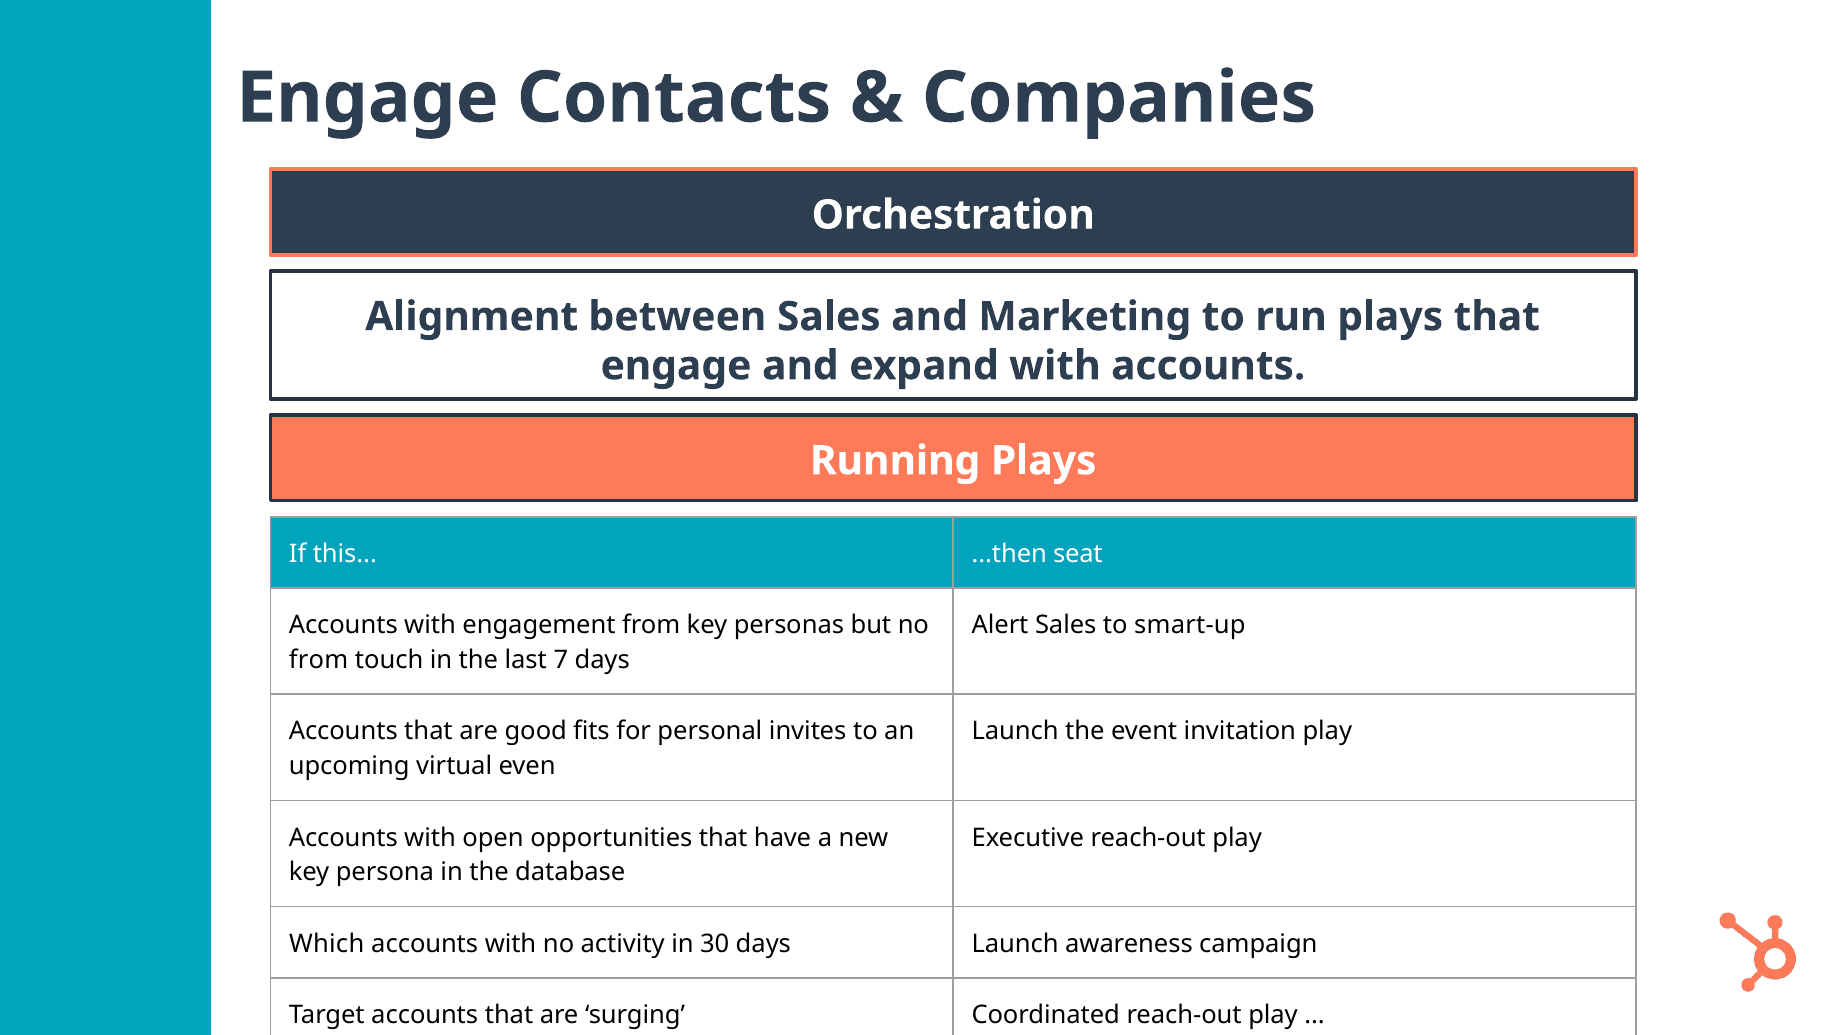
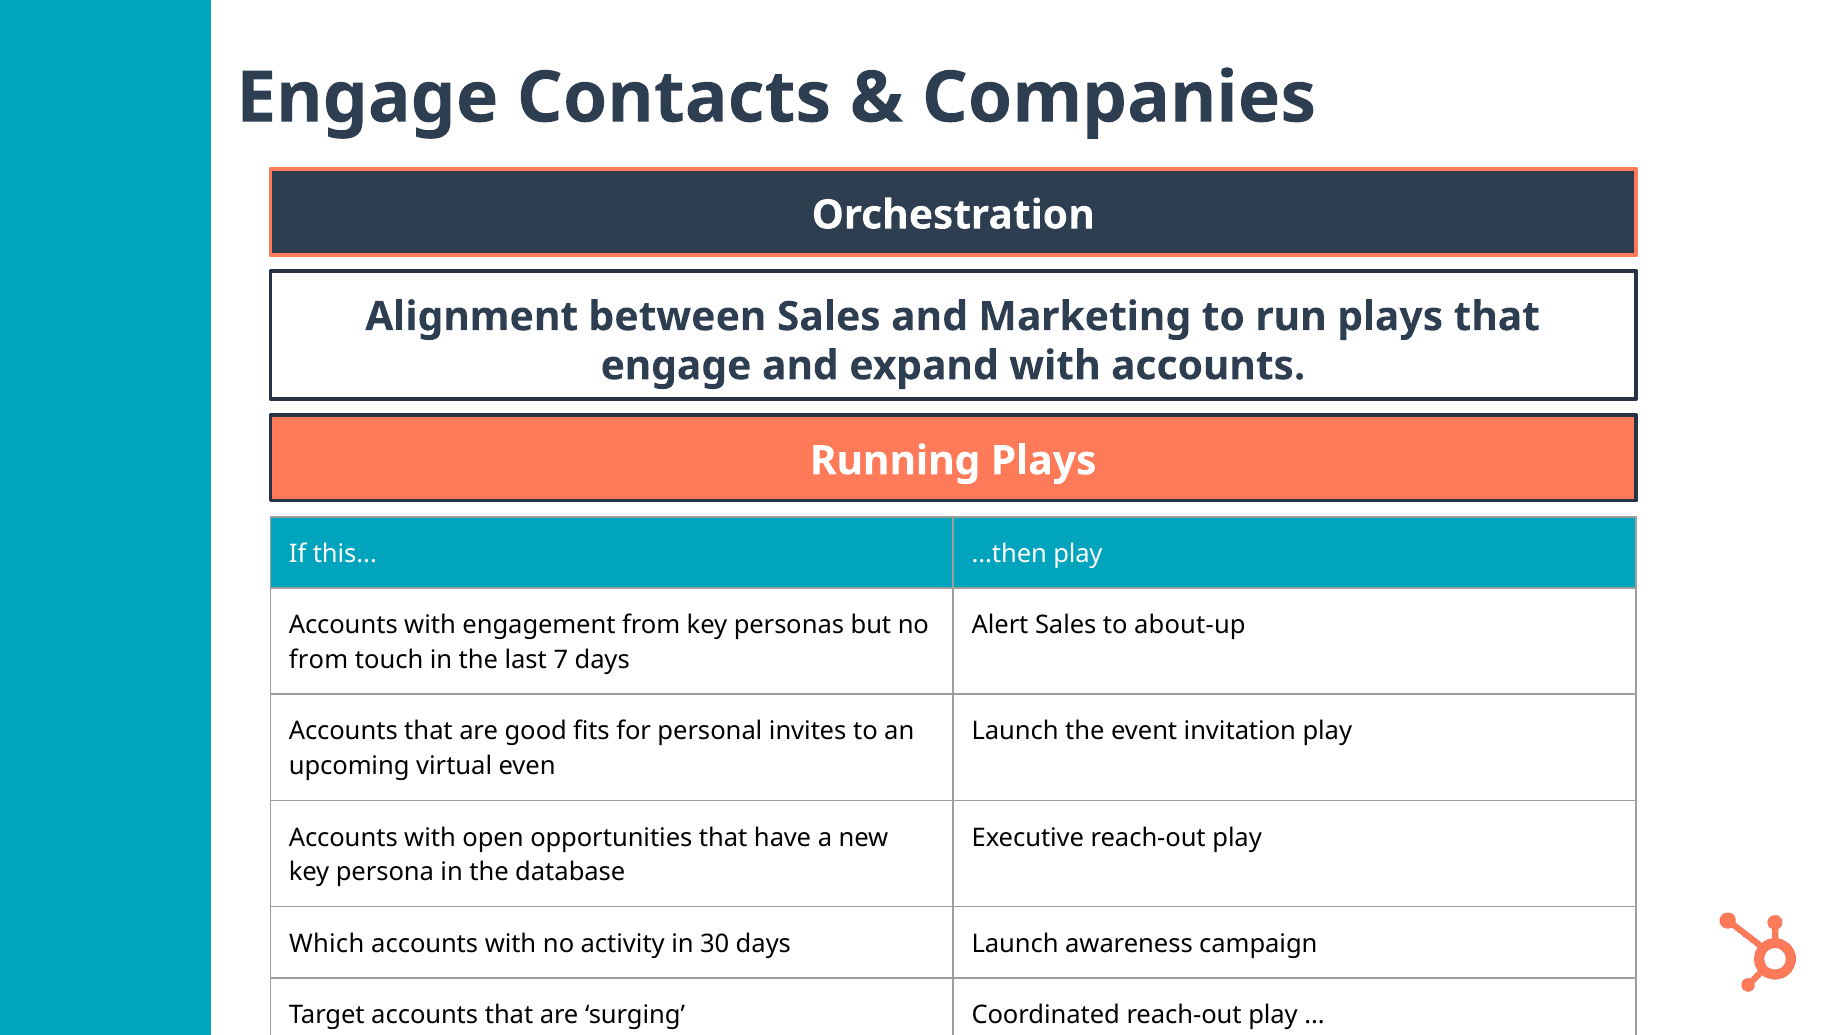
...then seat: seat -> play
smart-up: smart-up -> about-up
